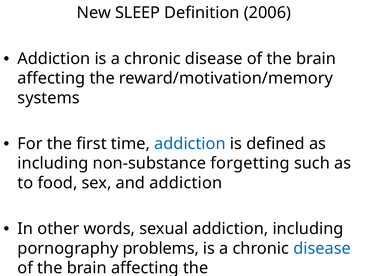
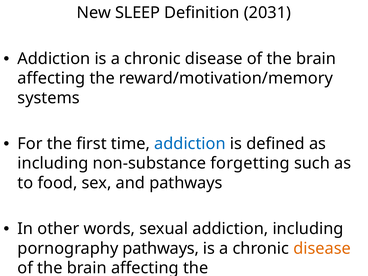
2006: 2006 -> 2031
and addiction: addiction -> pathways
pornography problems: problems -> pathways
disease at (322, 248) colour: blue -> orange
